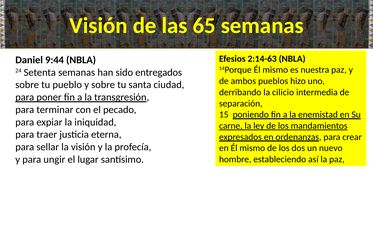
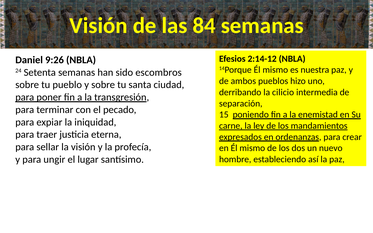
65: 65 -> 84
2:14-63: 2:14-63 -> 2:14-12
9:44: 9:44 -> 9:26
entregados: entregados -> escombros
